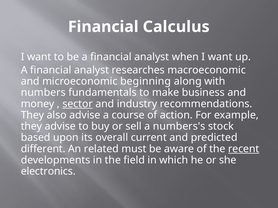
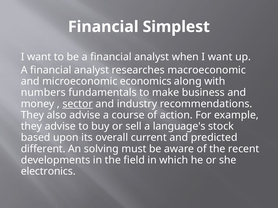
Calculus: Calculus -> Simplest
beginning: beginning -> economics
numbers's: numbers's -> language's
related: related -> solving
recent underline: present -> none
